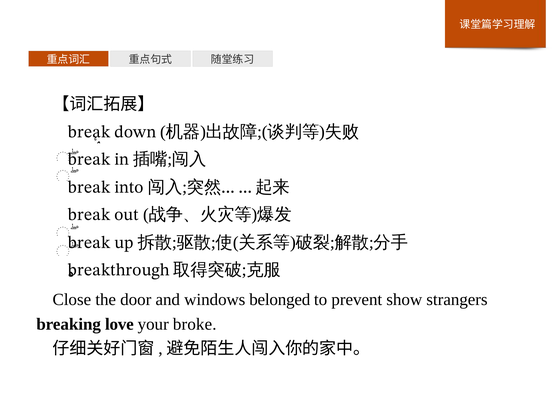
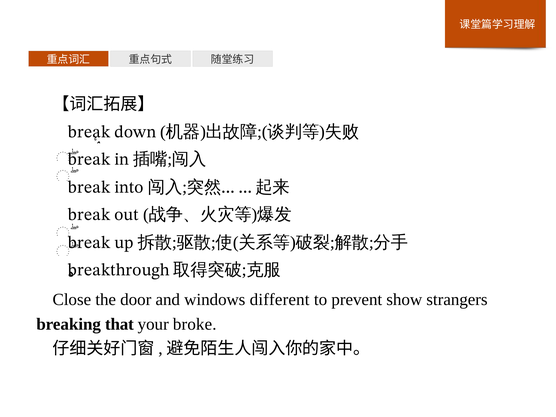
belonged: belonged -> different
love: love -> that
